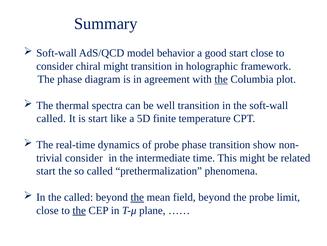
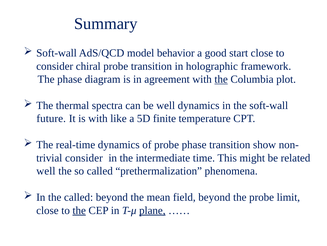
chiral might: might -> probe
well transition: transition -> dynamics
called at (51, 118): called -> future
is start: start -> with
start at (46, 171): start -> well
the at (137, 197) underline: present -> none
plane underline: none -> present
